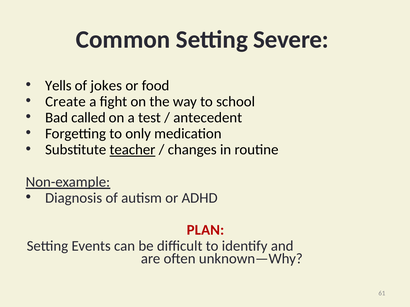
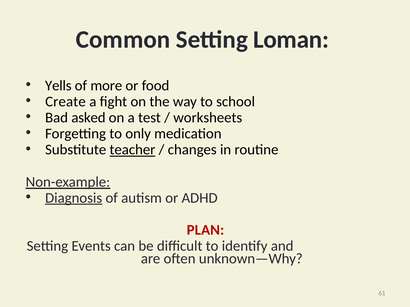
Severe: Severe -> Loman
jokes: jokes -> more
called: called -> asked
antecedent: antecedent -> worksheets
Diagnosis underline: none -> present
